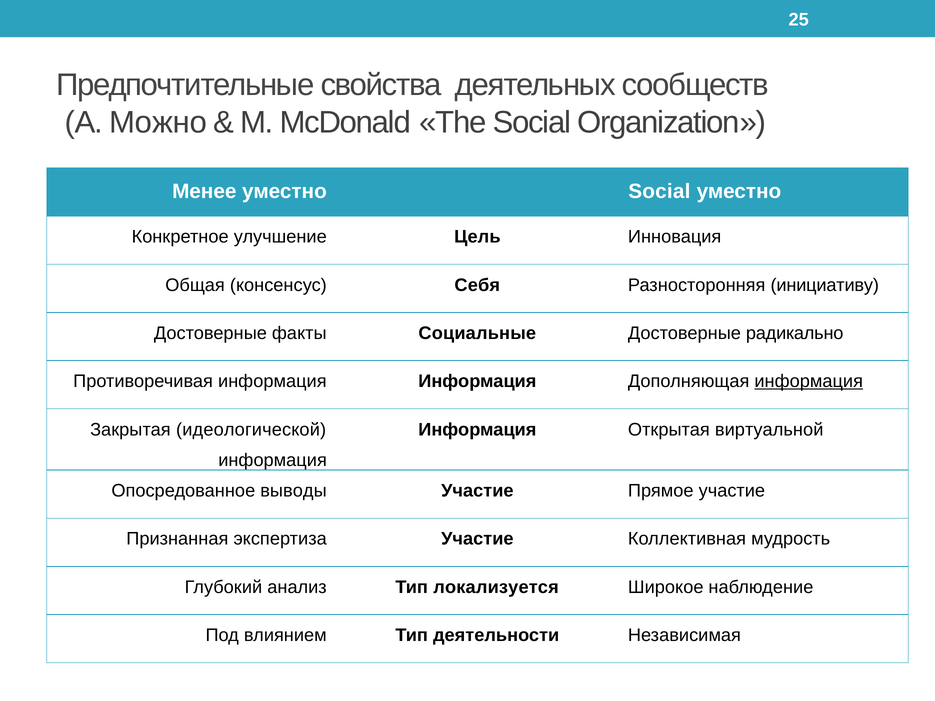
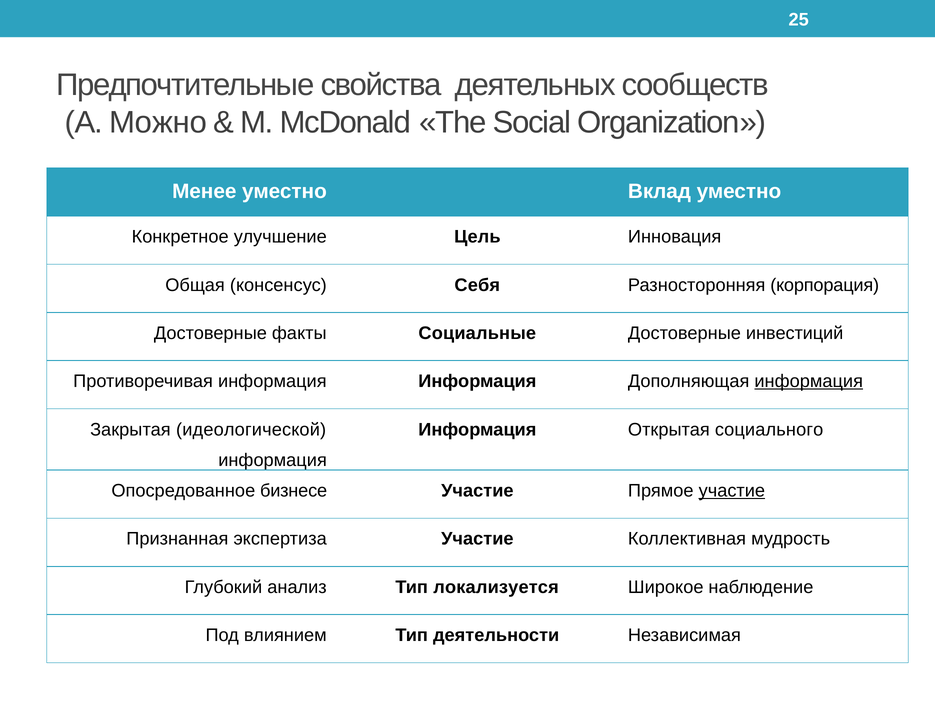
уместно Social: Social -> Вклад
инициативу: инициативу -> корпорация
радикально: радикально -> инвестиций
виртуальной: виртуальной -> социального
выводы: выводы -> бизнесе
участие at (732, 491) underline: none -> present
